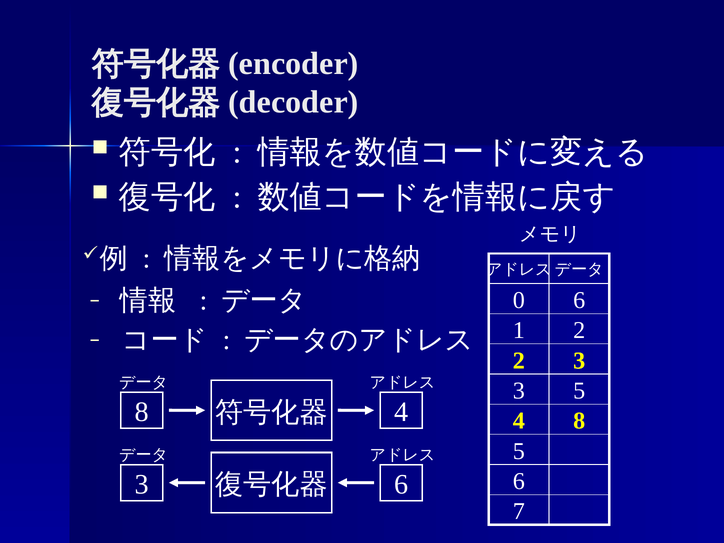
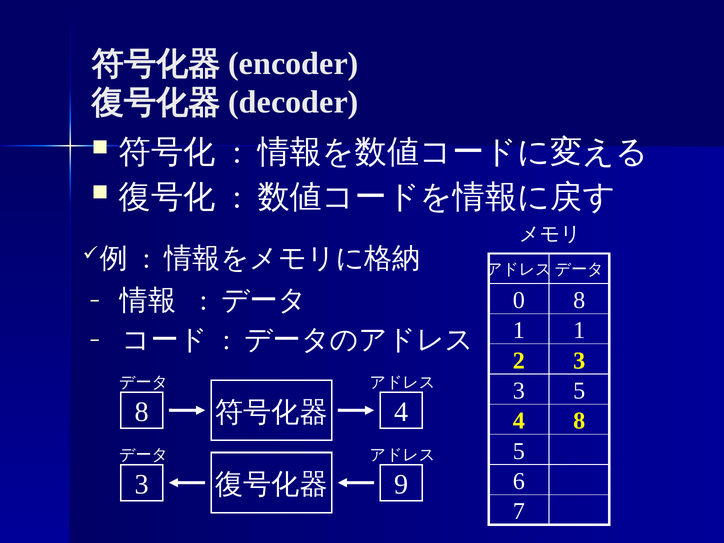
0 6: 6 -> 8
1 2: 2 -> 1
6 at (401, 485): 6 -> 9
